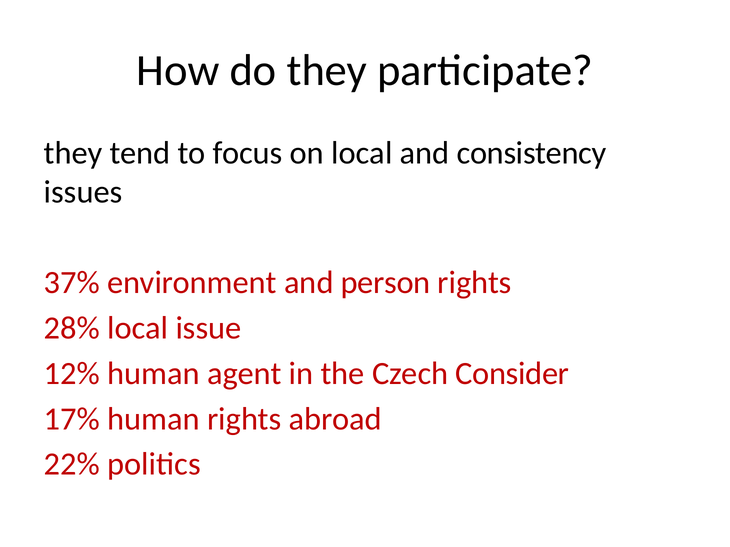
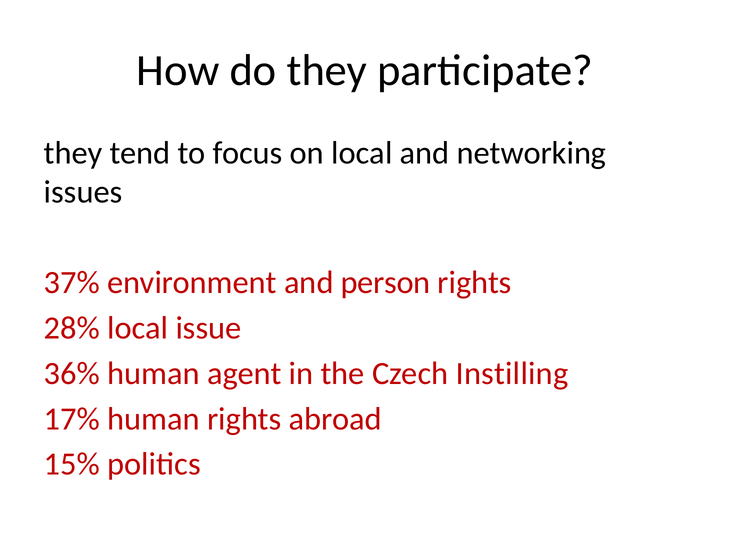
consistency: consistency -> networking
12%: 12% -> 36%
Consider: Consider -> Instilling
22%: 22% -> 15%
